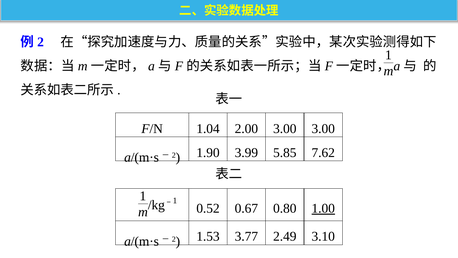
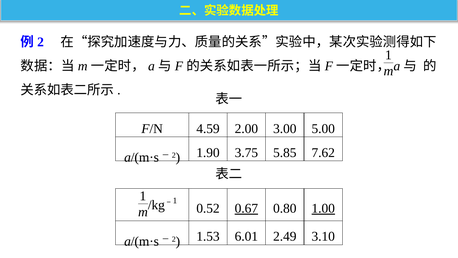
1.04: 1.04 -> 4.59
3.00 3.00: 3.00 -> 5.00
3.99: 3.99 -> 3.75
0.67 underline: none -> present
3.77: 3.77 -> 6.01
